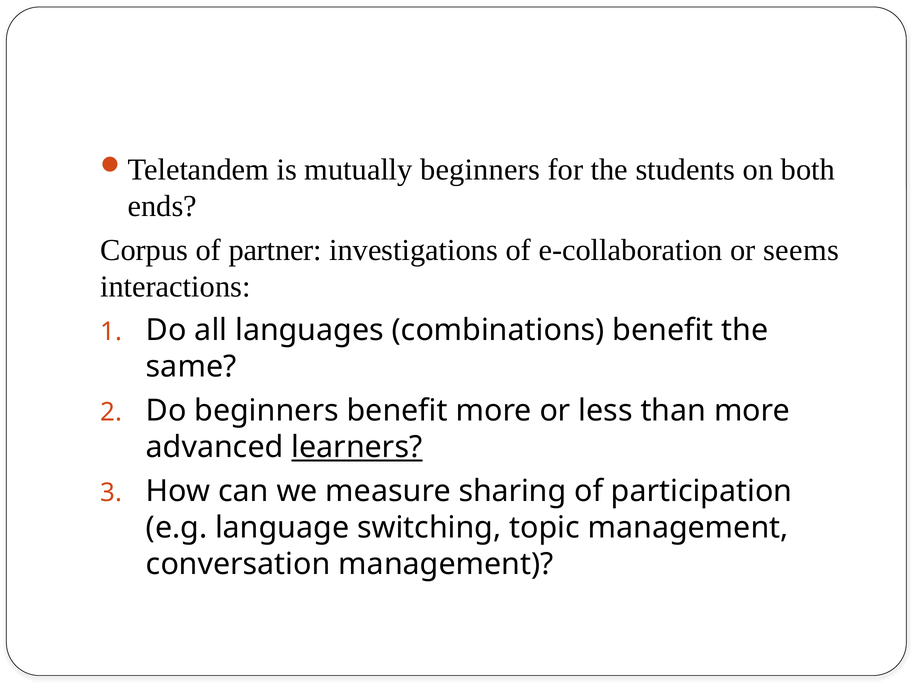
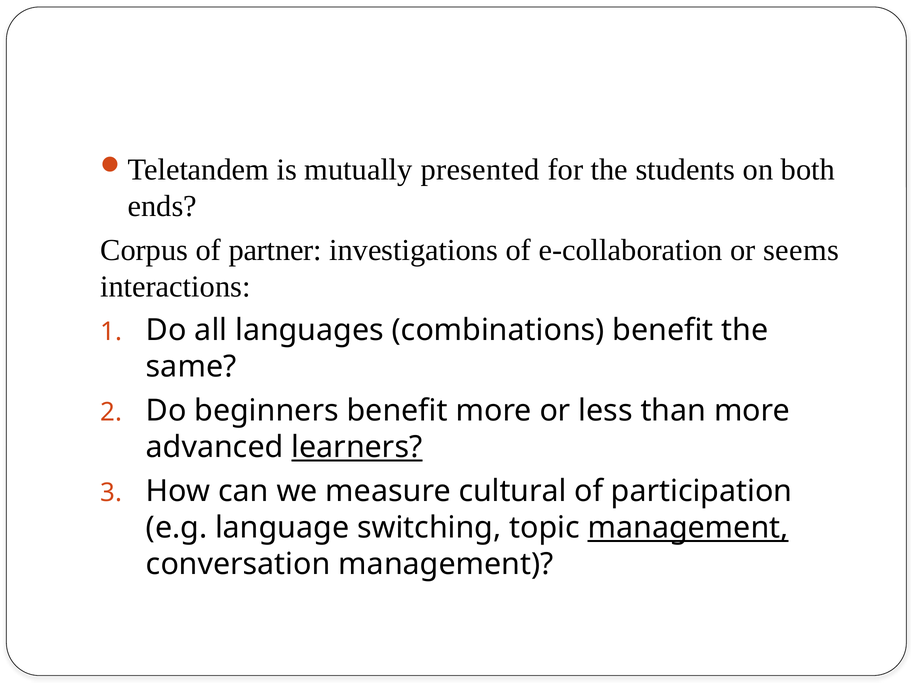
mutually beginners: beginners -> presented
sharing: sharing -> cultural
management at (688, 528) underline: none -> present
